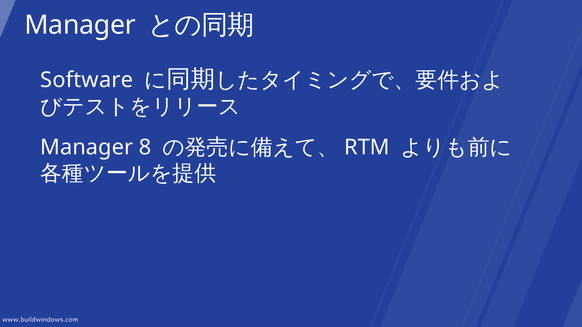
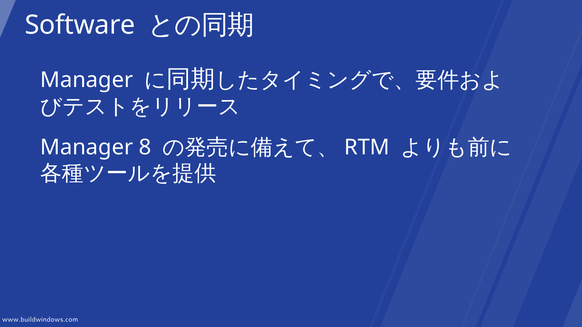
Manager at (80, 25): Manager -> Software
Software at (87, 80): Software -> Manager
